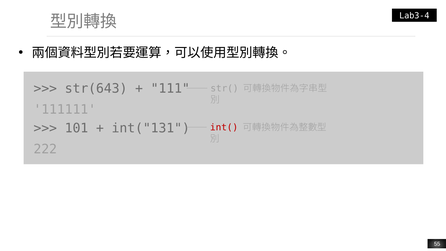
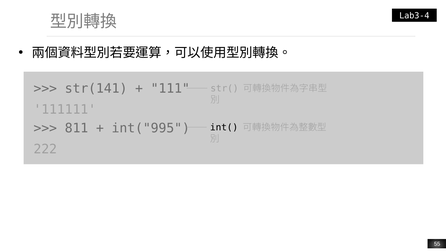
str(643: str(643 -> str(141
101: 101 -> 811
int("131: int("131 -> int("995
int( colour: red -> black
